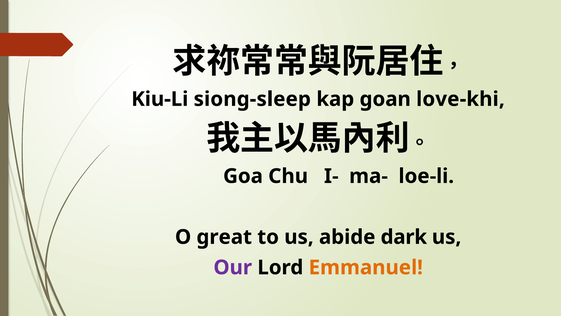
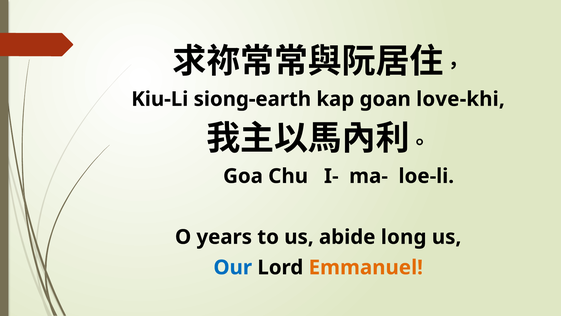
siong-sleep: siong-sleep -> siong-earth
great: great -> years
dark: dark -> long
Our colour: purple -> blue
